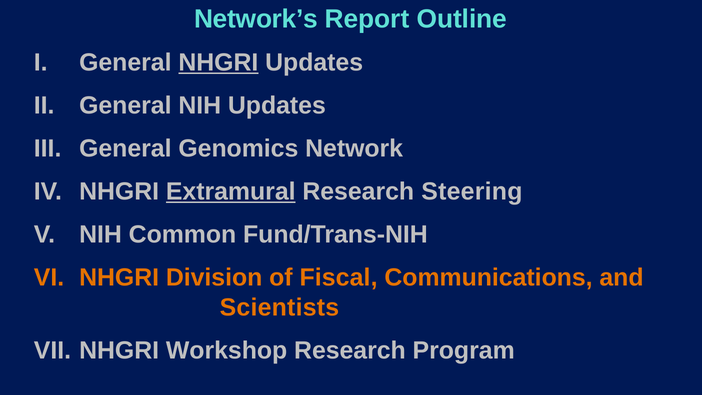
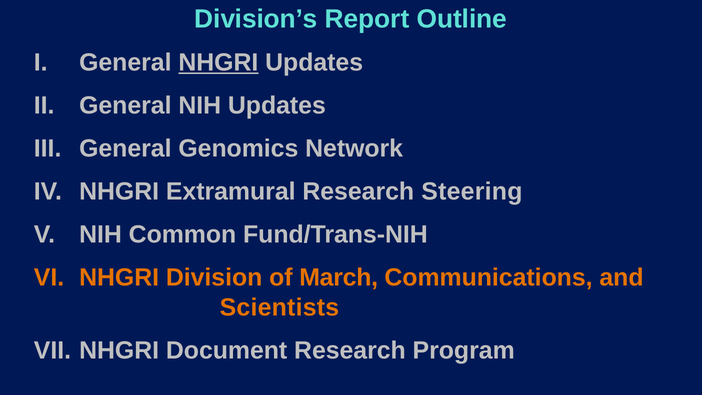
Network’s: Network’s -> Division’s
Extramural underline: present -> none
Fiscal: Fiscal -> March
Workshop: Workshop -> Document
